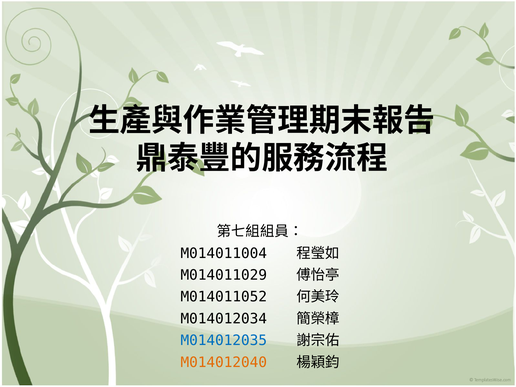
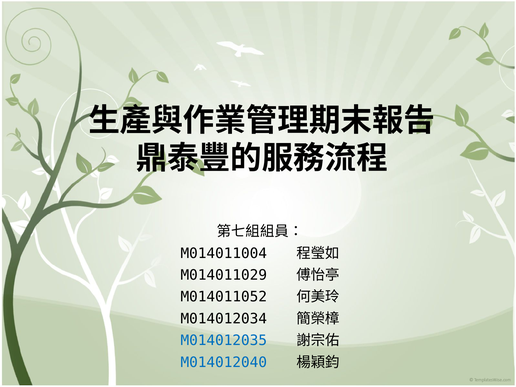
M014012040 colour: orange -> blue
